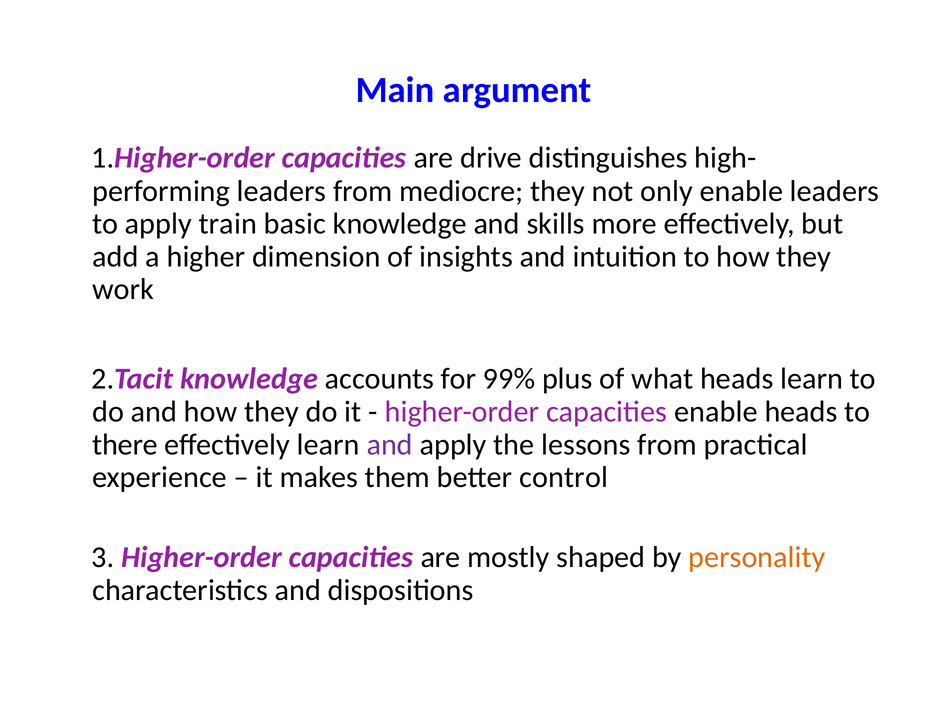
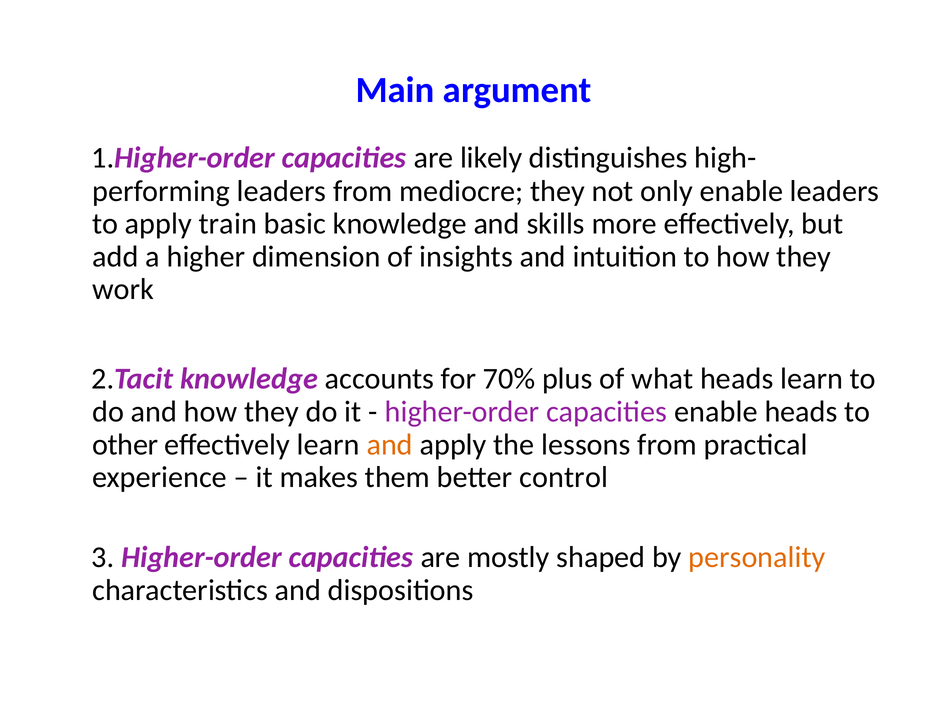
drive: drive -> likely
99%: 99% -> 70%
there: there -> other
and at (390, 445) colour: purple -> orange
